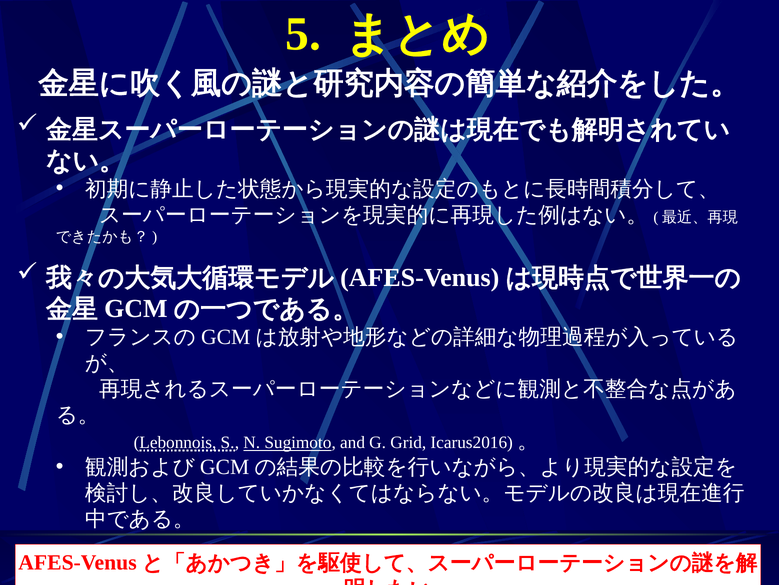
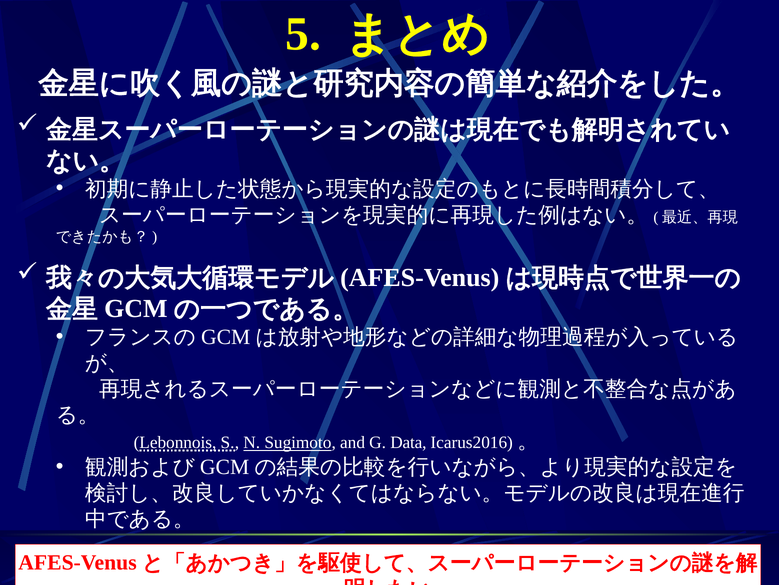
Grid: Grid -> Data
